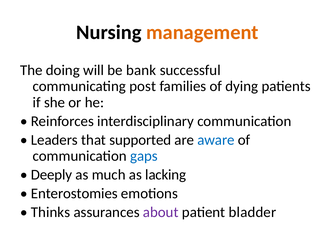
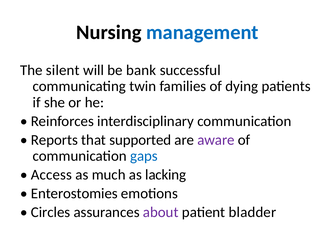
management colour: orange -> blue
doing: doing -> silent
post: post -> twin
Leaders: Leaders -> Reports
aware colour: blue -> purple
Deeply: Deeply -> Access
Thinks: Thinks -> Circles
